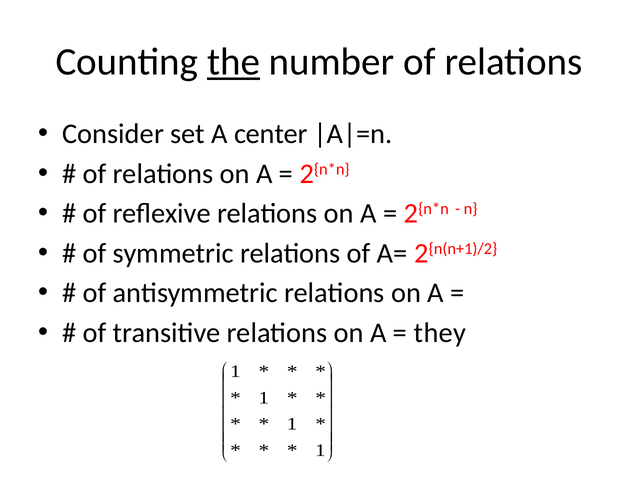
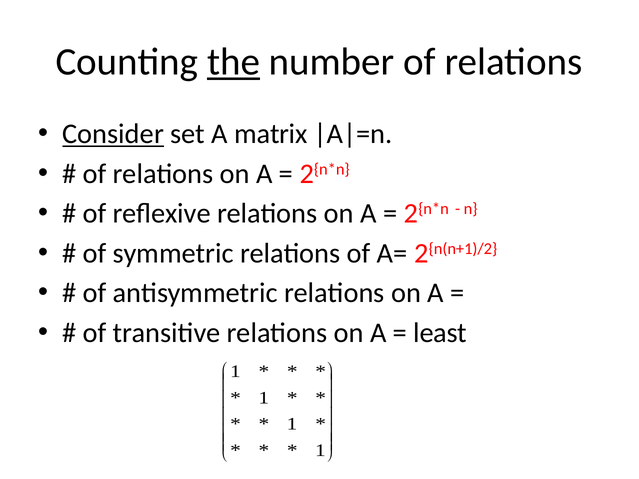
Consider underline: none -> present
center: center -> matrix
they: they -> least
